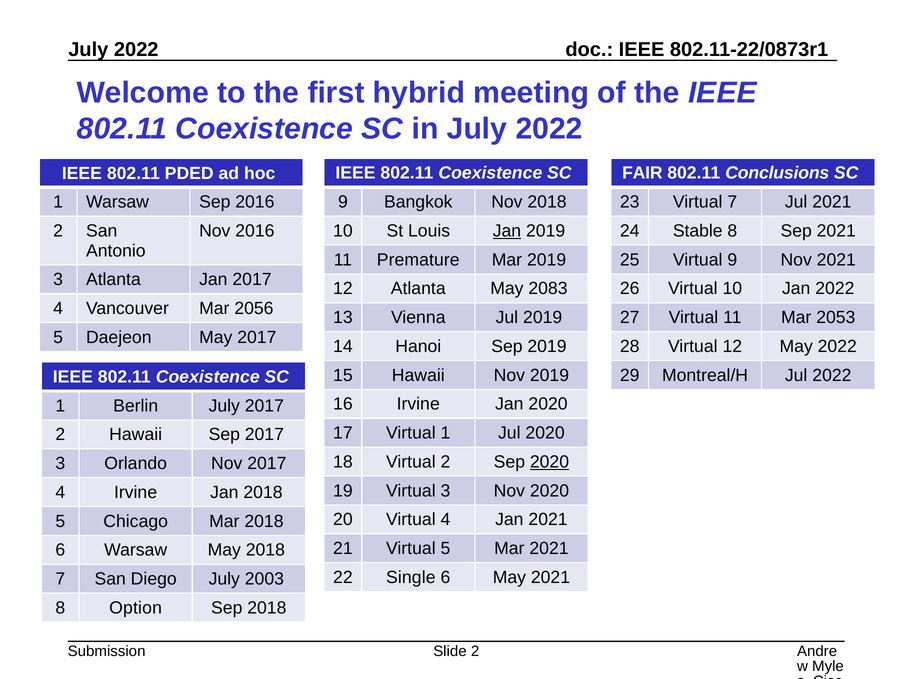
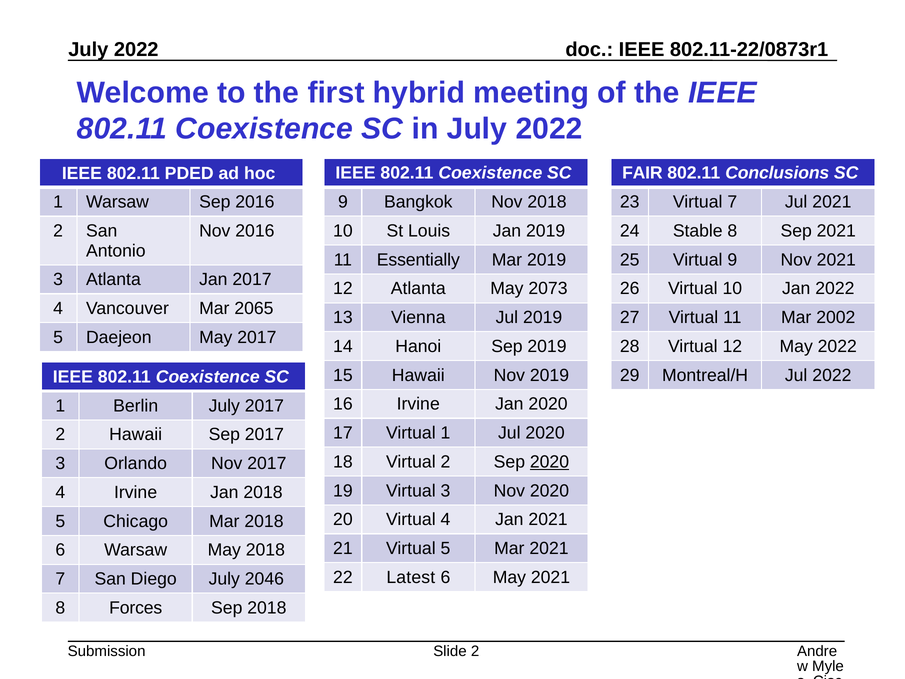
Jan at (507, 231) underline: present -> none
Premature: Premature -> Essentially
2083: 2083 -> 2073
2056: 2056 -> 2065
2053: 2053 -> 2002
Single: Single -> Latest
2003: 2003 -> 2046
Option: Option -> Forces
